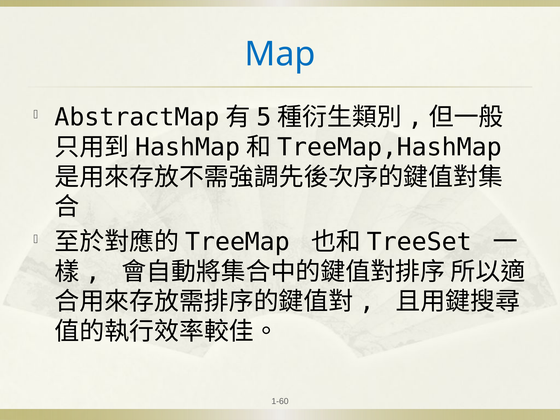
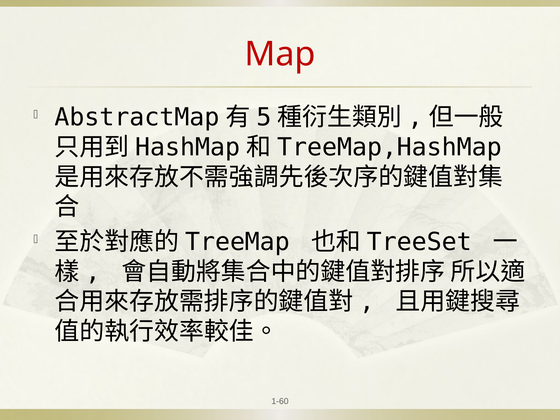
Map colour: blue -> red
